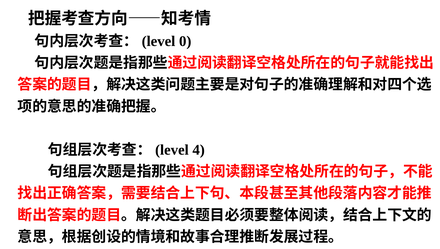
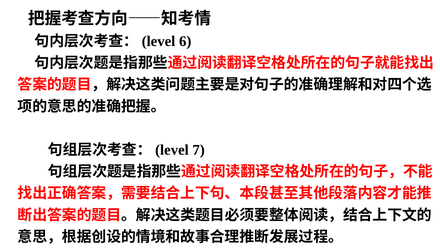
0: 0 -> 6
4: 4 -> 7
